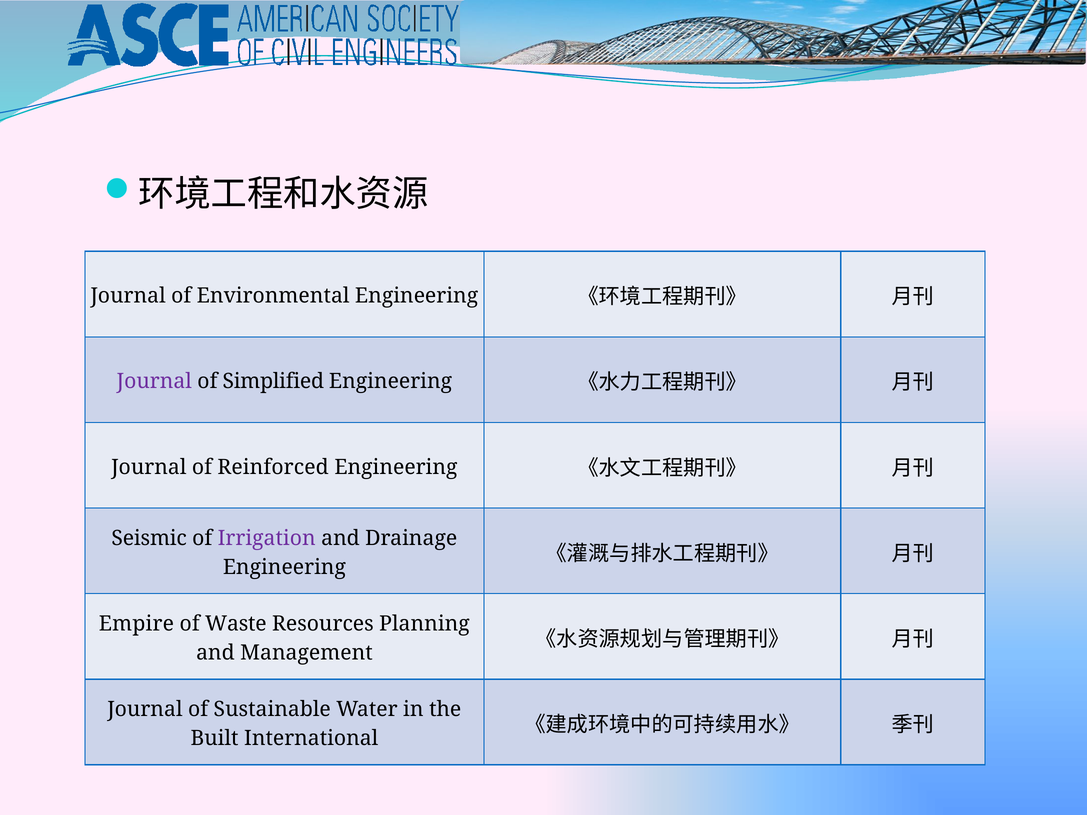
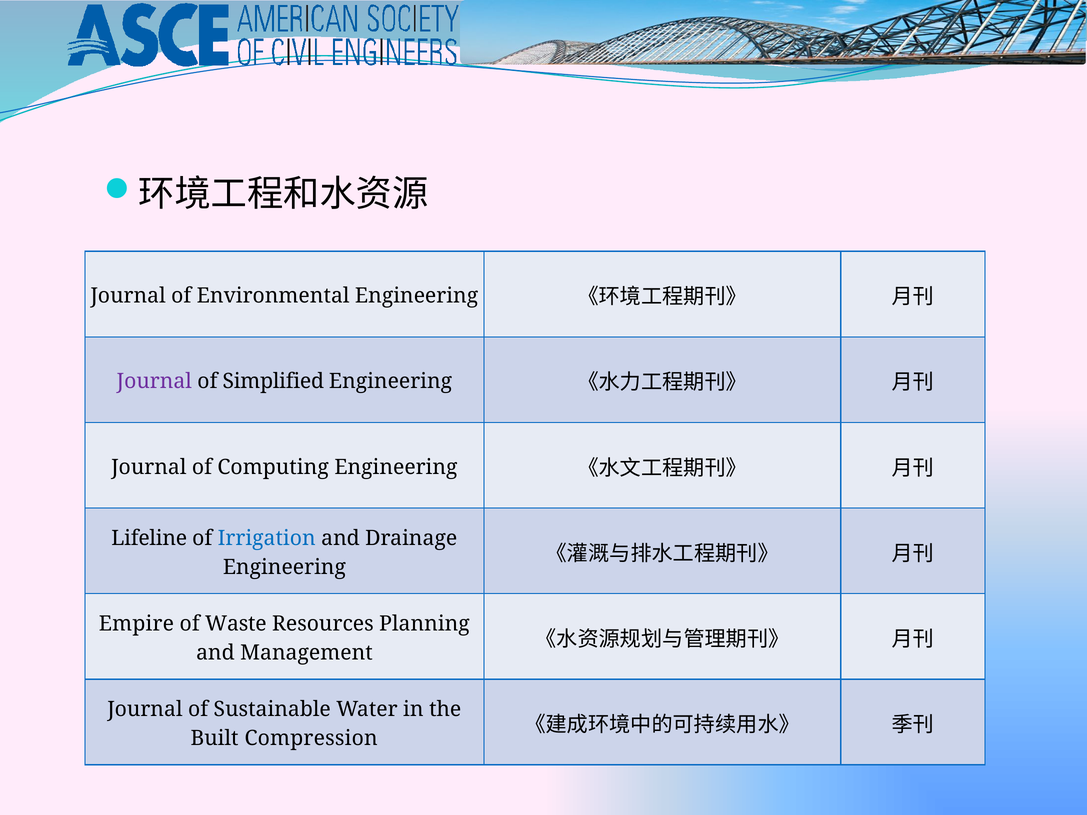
Reinforced: Reinforced -> Computing
Seismic: Seismic -> Lifeline
Irrigation colour: purple -> blue
International: International -> Compression
